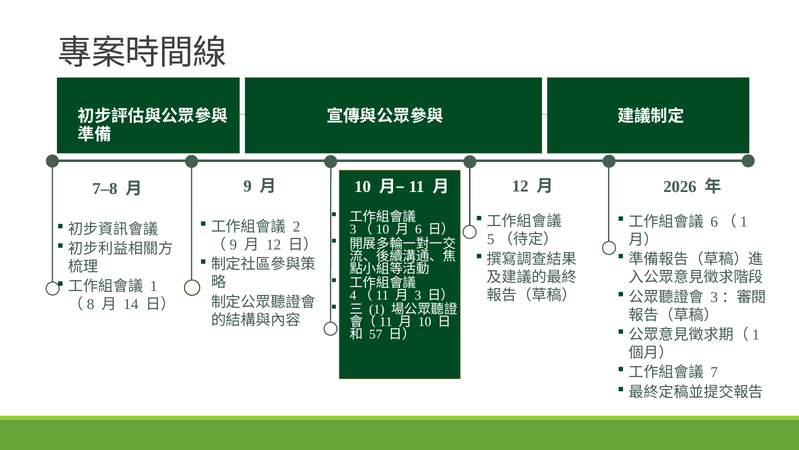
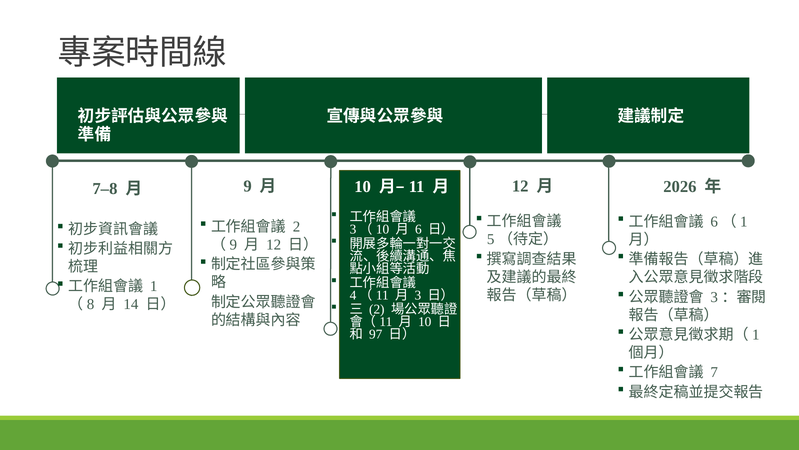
1 at (377, 309): 1 -> 2
57: 57 -> 97
